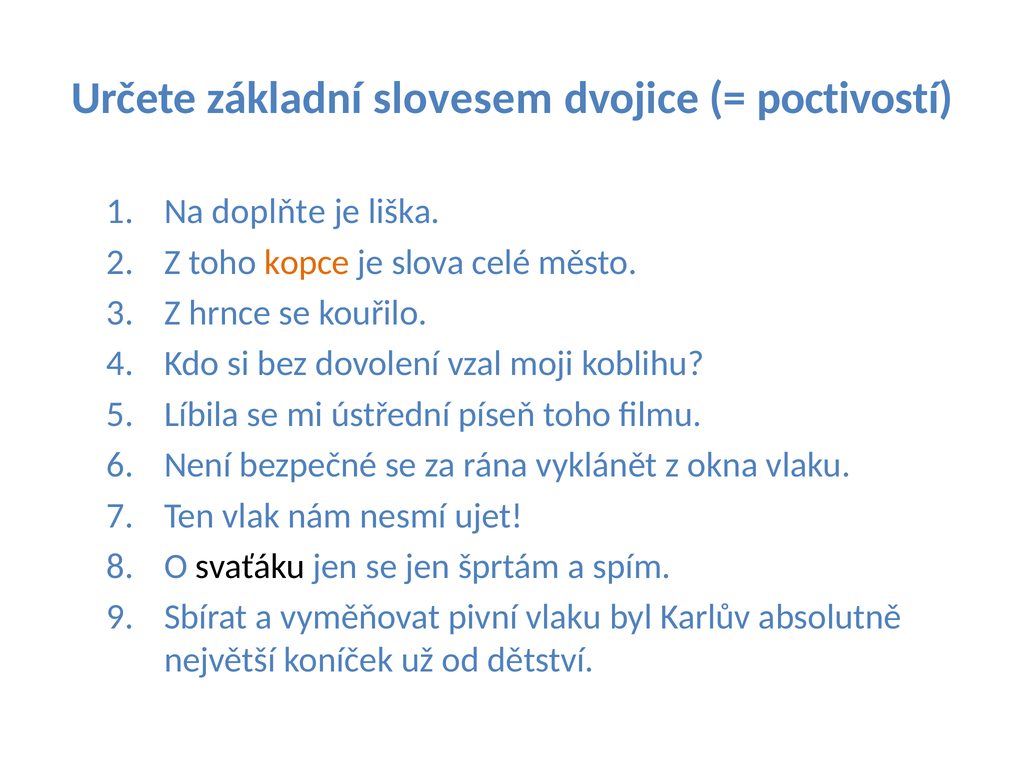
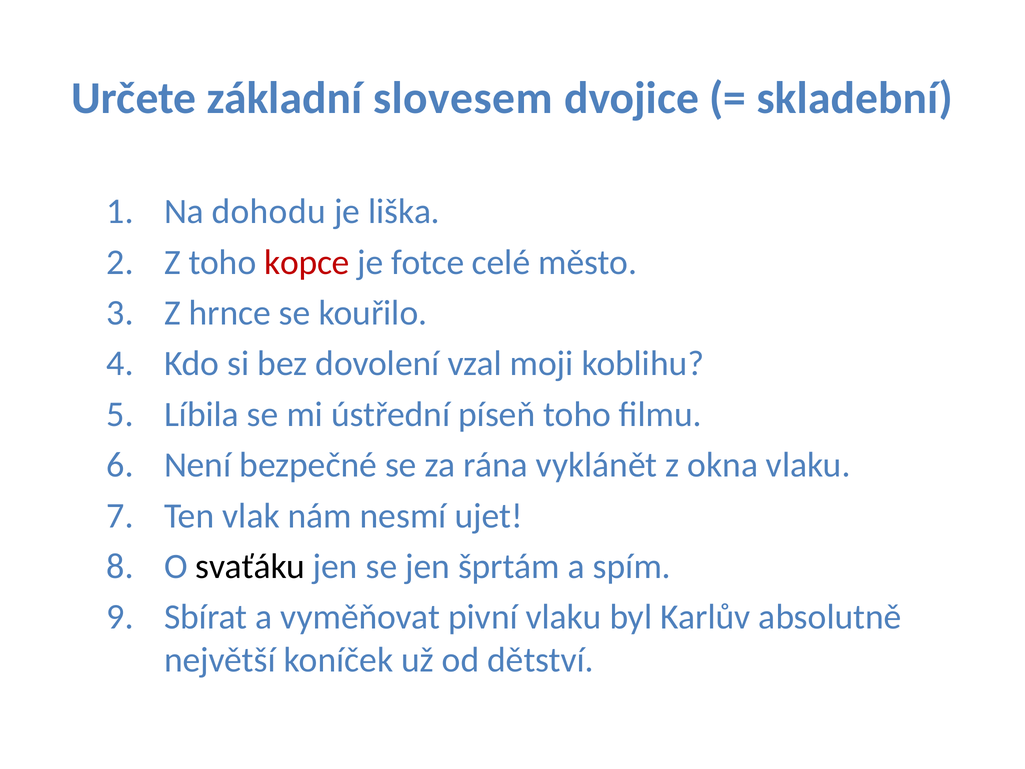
poctivostí: poctivostí -> skladební
doplňte: doplňte -> dohodu
kopce colour: orange -> red
slova: slova -> fotce
